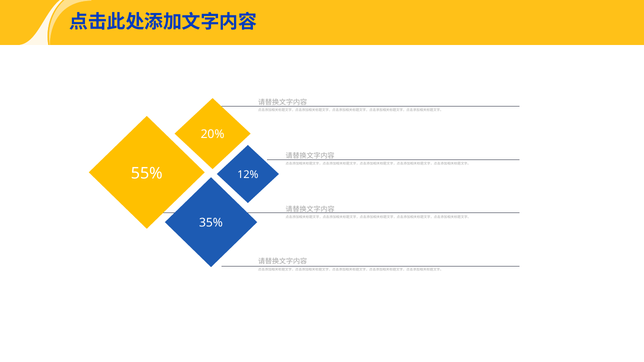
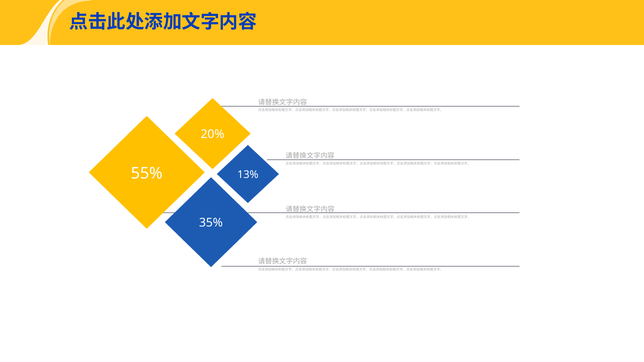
12%: 12% -> 13%
